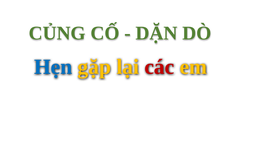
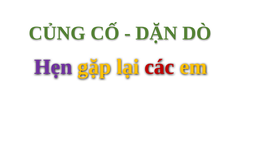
Hẹn colour: blue -> purple
